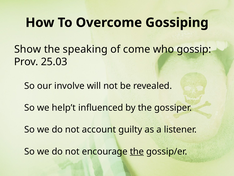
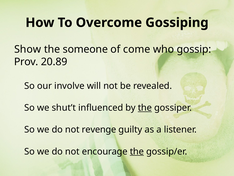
speaking: speaking -> someone
25.03: 25.03 -> 20.89
help’t: help’t -> shut’t
the at (145, 107) underline: none -> present
account: account -> revenge
